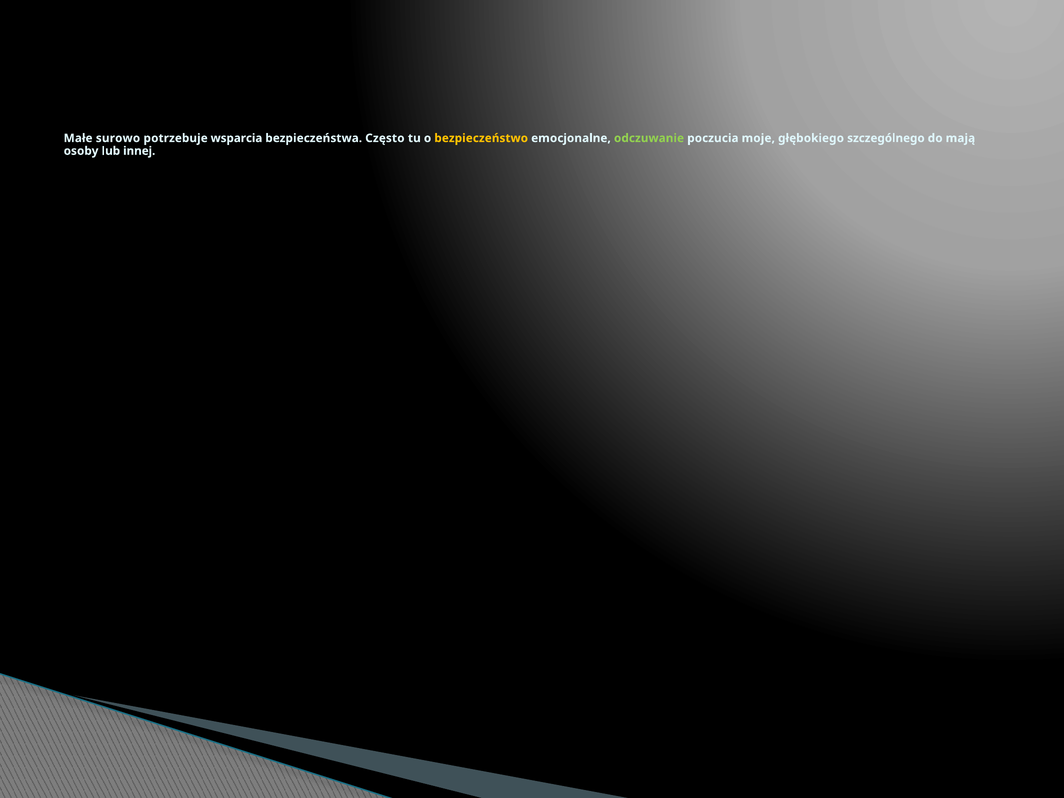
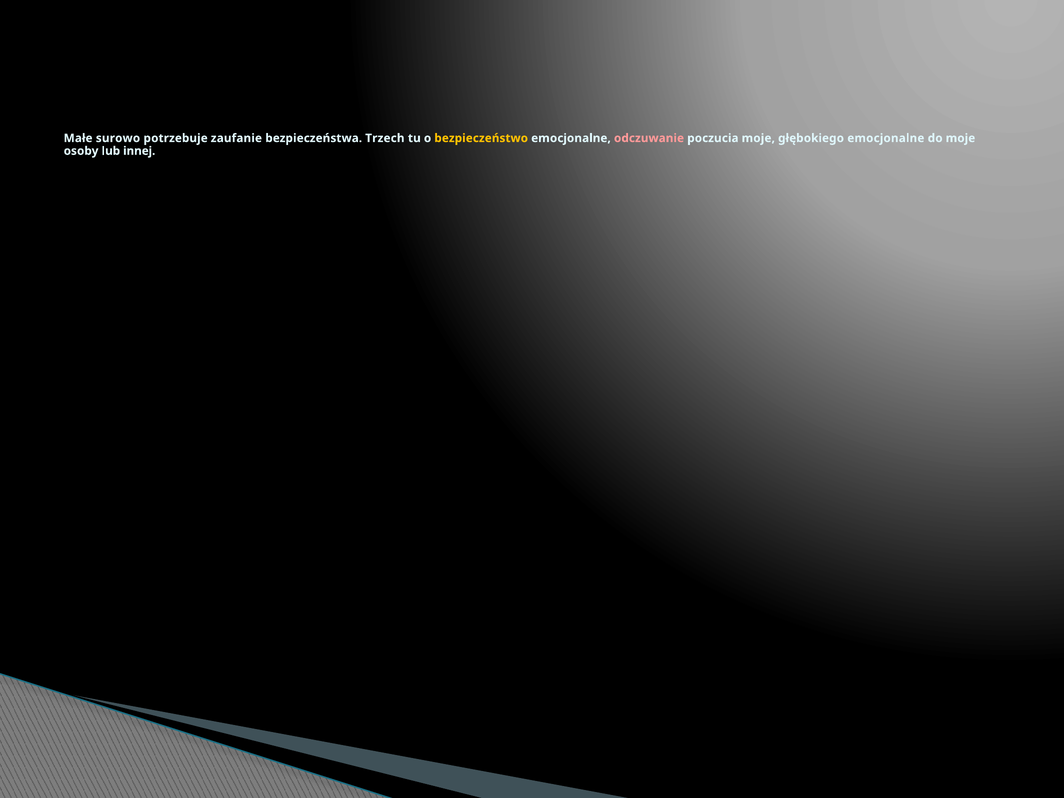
wsparcia: wsparcia -> zaufanie
Często: Często -> Trzech
odczuwanie colour: light green -> pink
głębokiego szczególnego: szczególnego -> emocjonalne
do mają: mają -> moje
